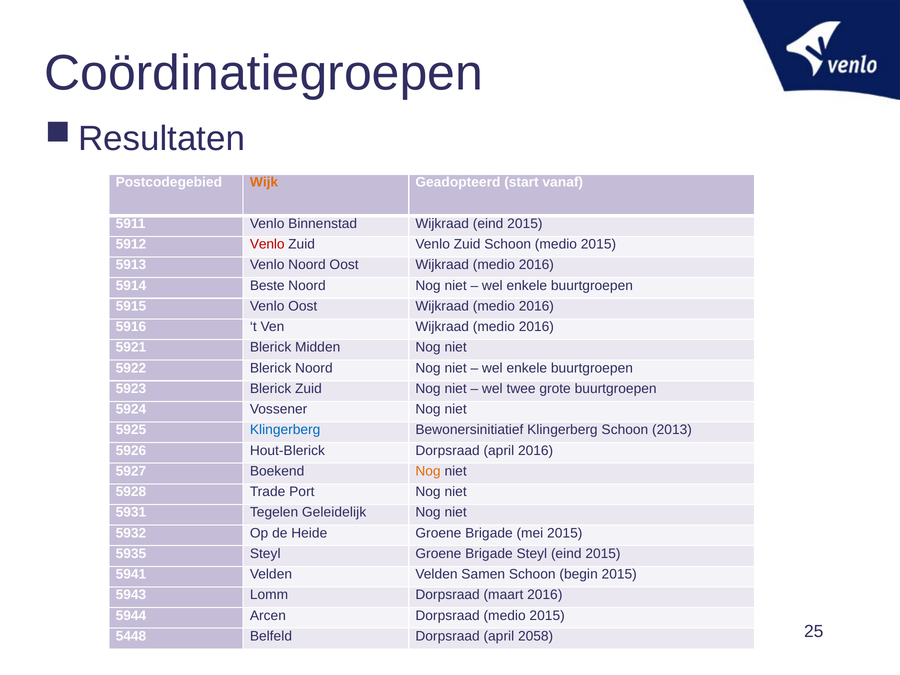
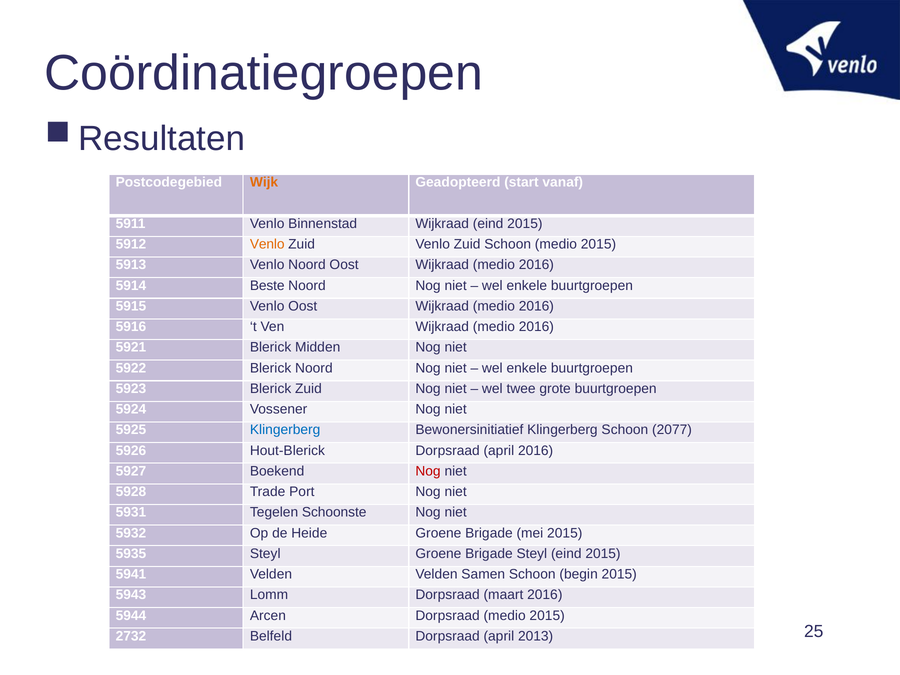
Venlo at (267, 244) colour: red -> orange
2013: 2013 -> 2077
Nog at (428, 471) colour: orange -> red
Geleidelijk: Geleidelijk -> Schoonste
5448: 5448 -> 2732
2058: 2058 -> 2013
